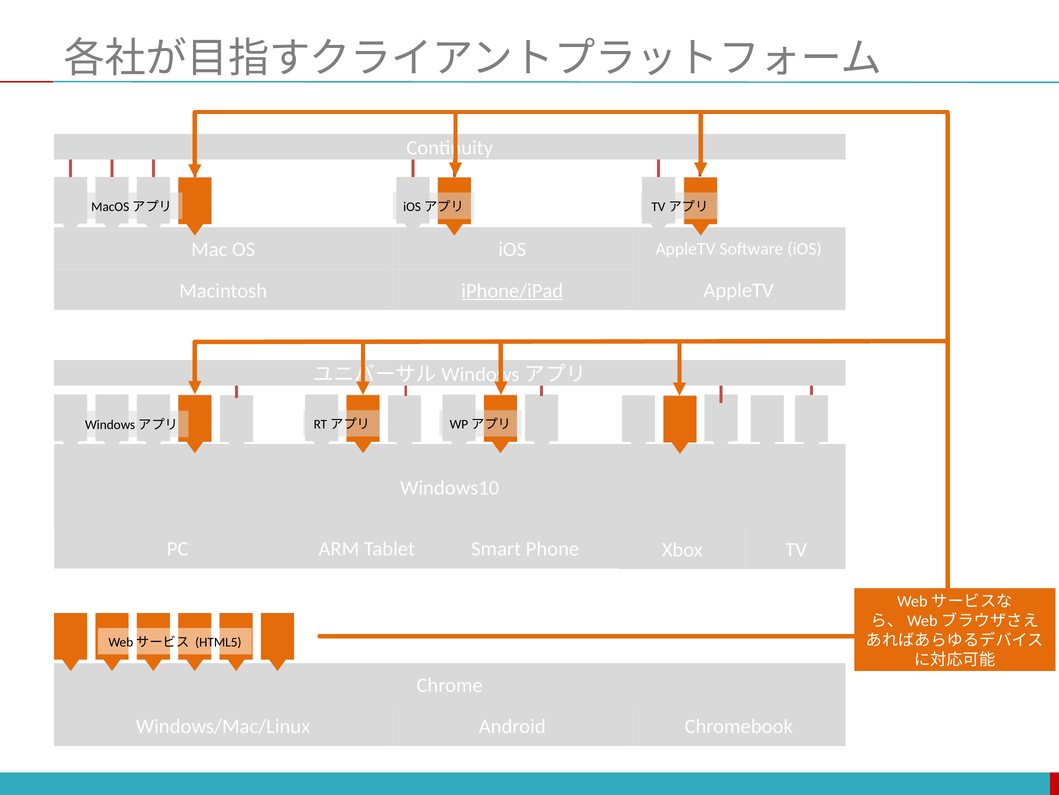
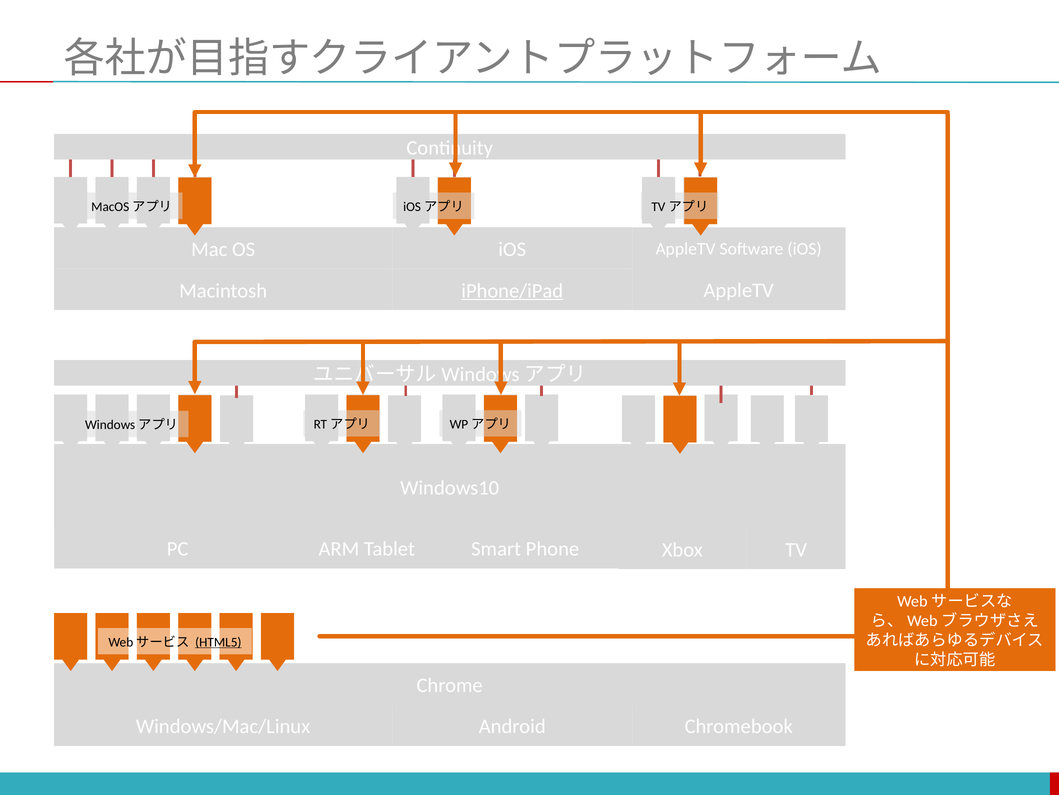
HTML5 underline: none -> present
